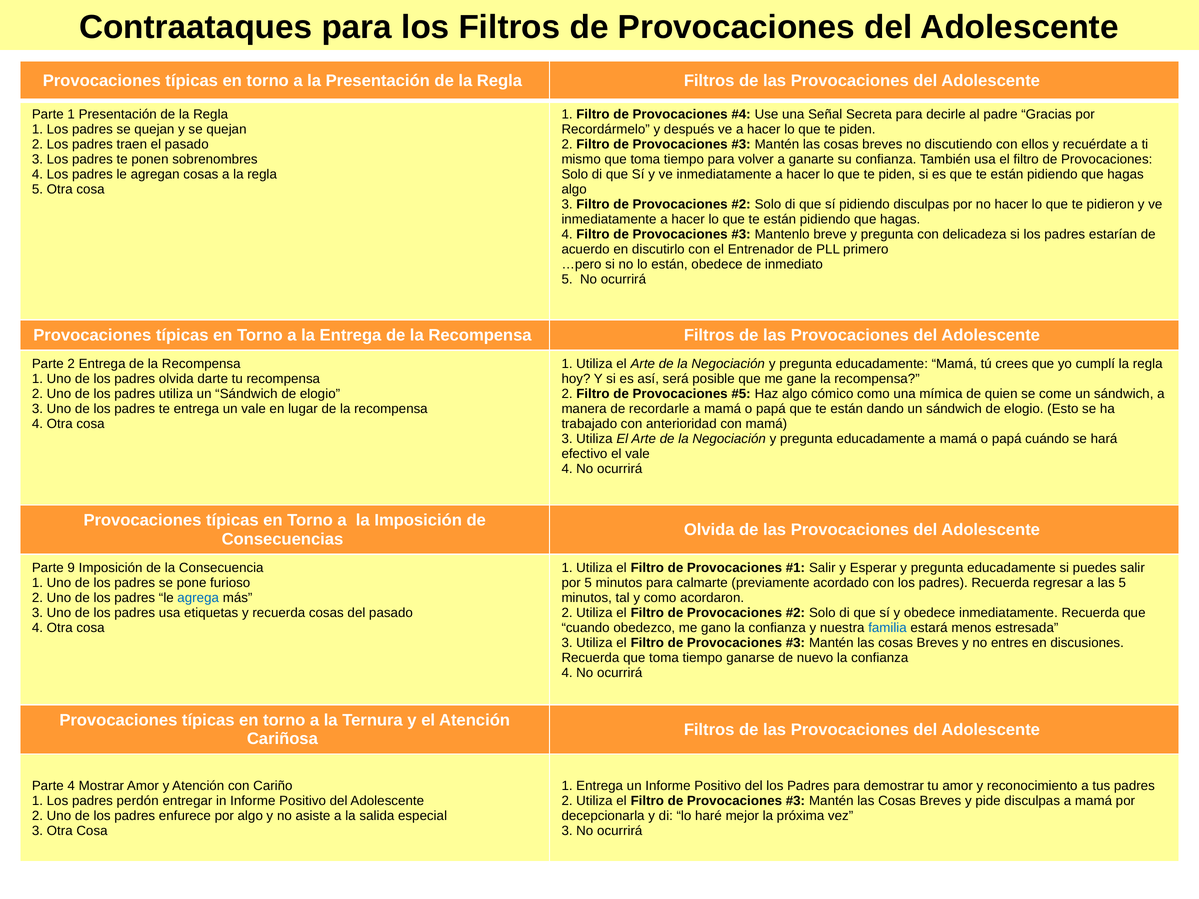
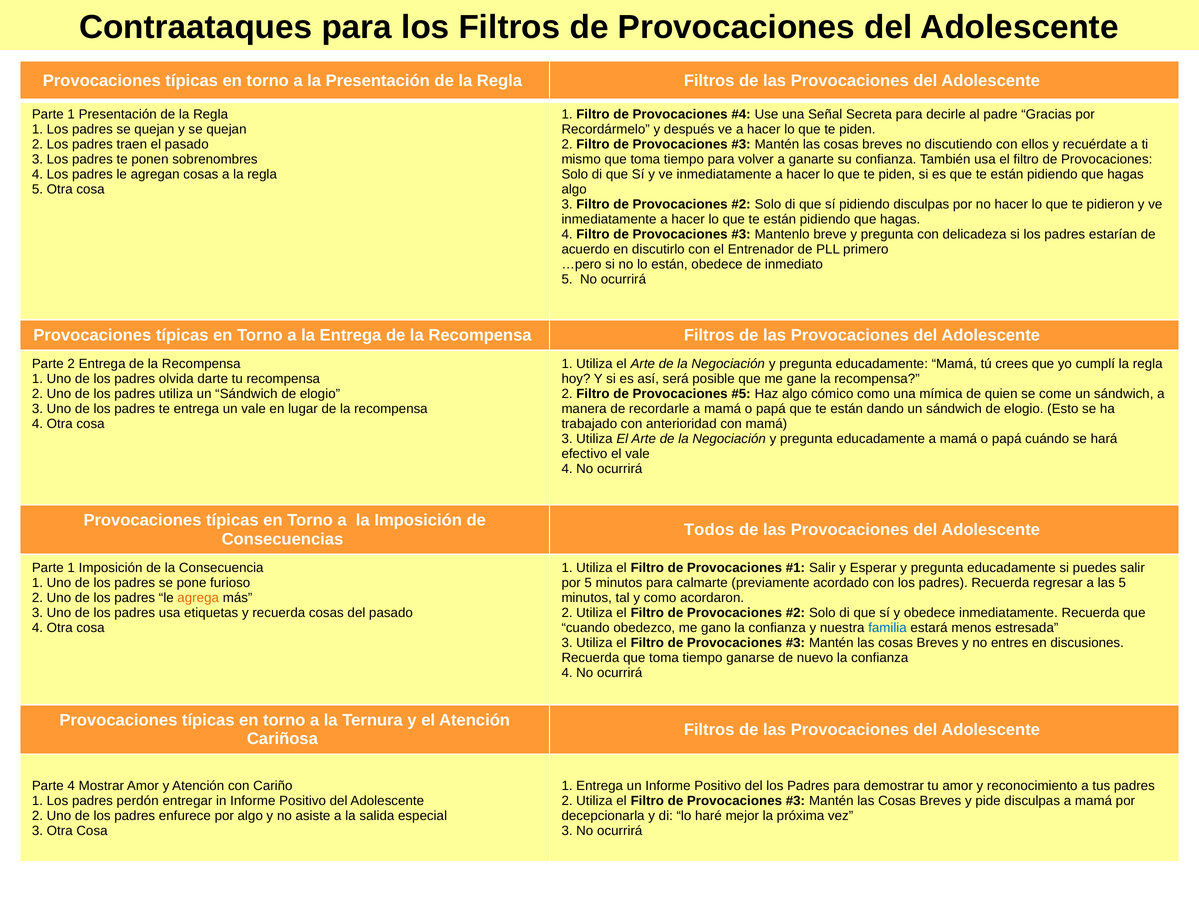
Olvida at (709, 530): Olvida -> Todos
9 at (71, 568): 9 -> 1
agrega colour: blue -> orange
